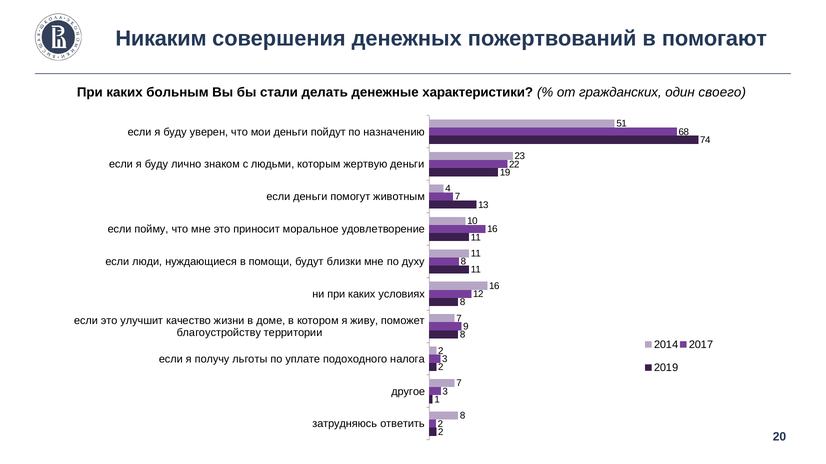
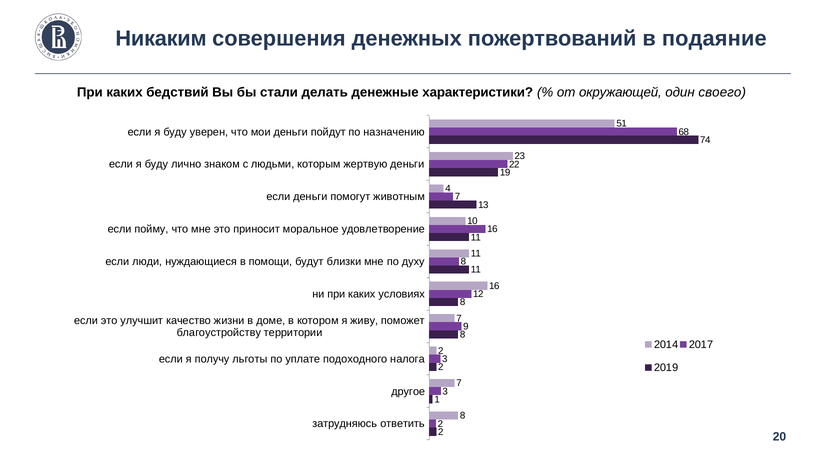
помогают: помогают -> подаяние
больным: больным -> бедствий
гражданских: гражданских -> окружающей
